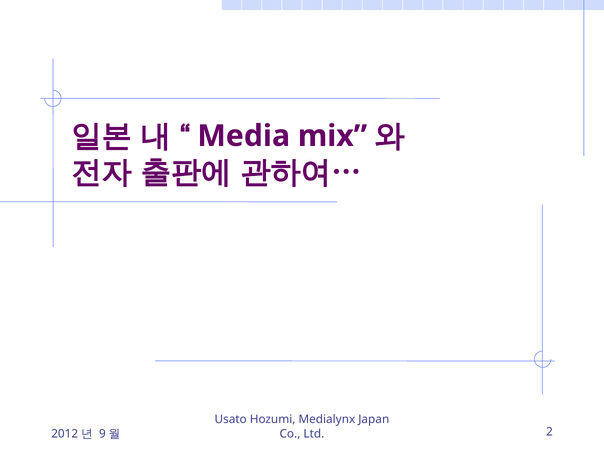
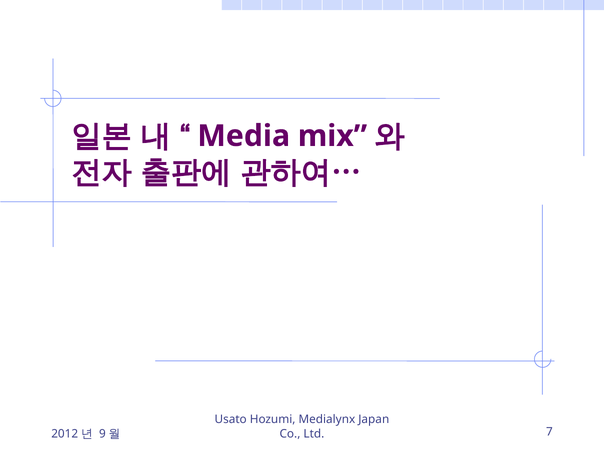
2: 2 -> 7
